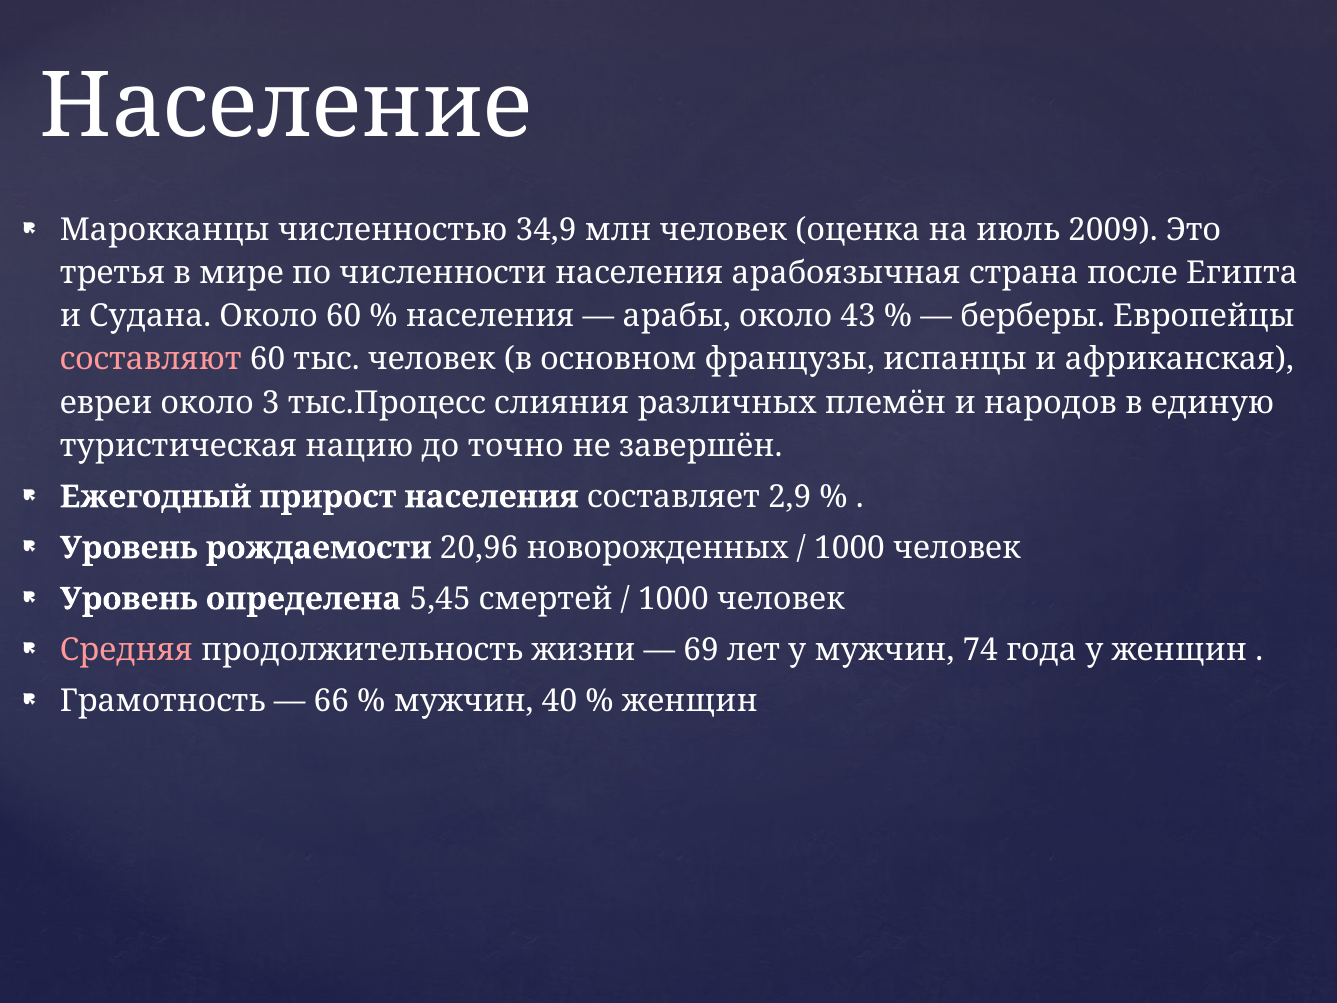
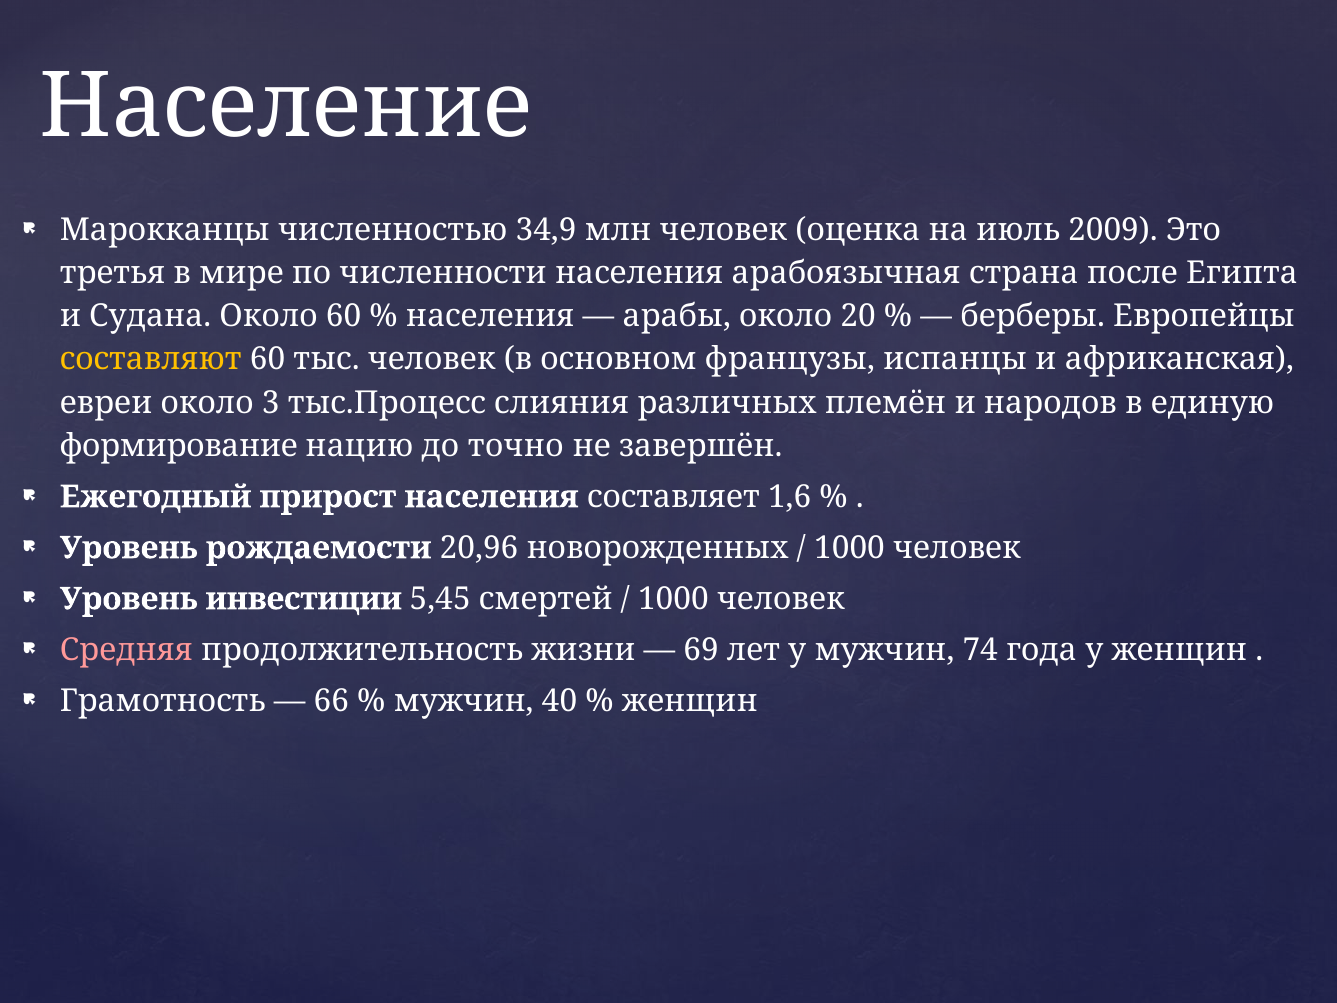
43: 43 -> 20
составляют colour: pink -> yellow
туристическая: туристическая -> формирование
2,9: 2,9 -> 1,6
определена: определена -> инвестиции
